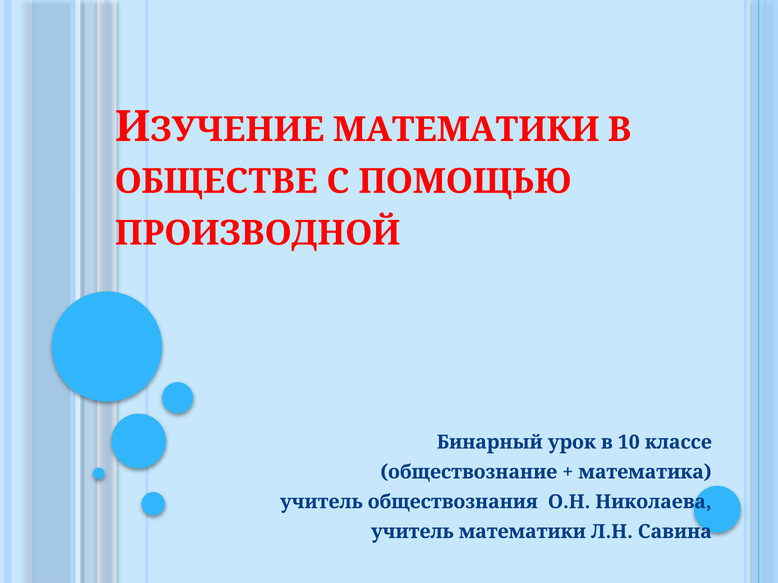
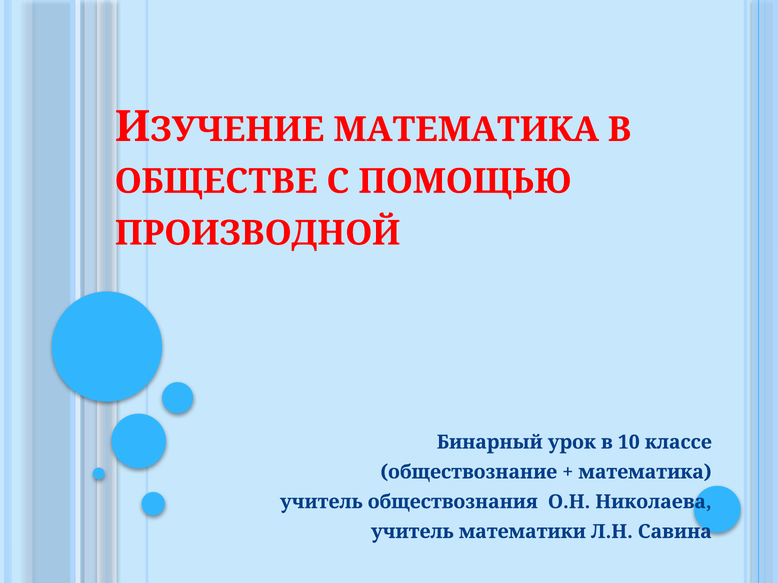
МАТЕМАТИКИ at (466, 130): МАТЕМАТИКИ -> МАТЕМАТИКА
